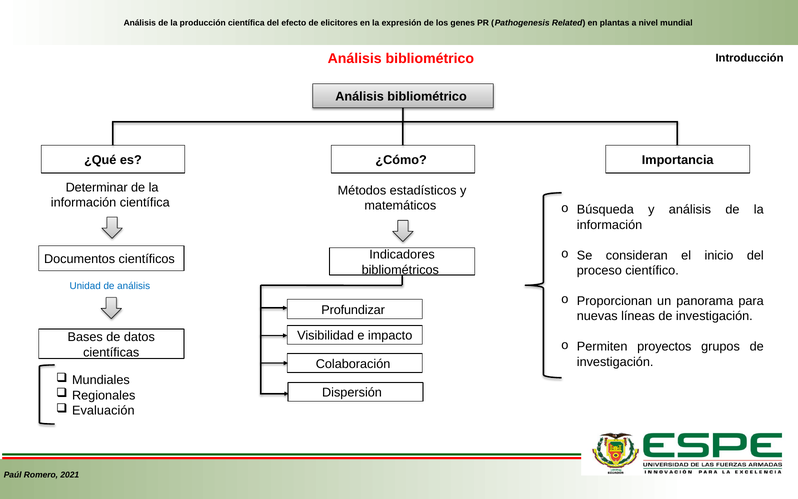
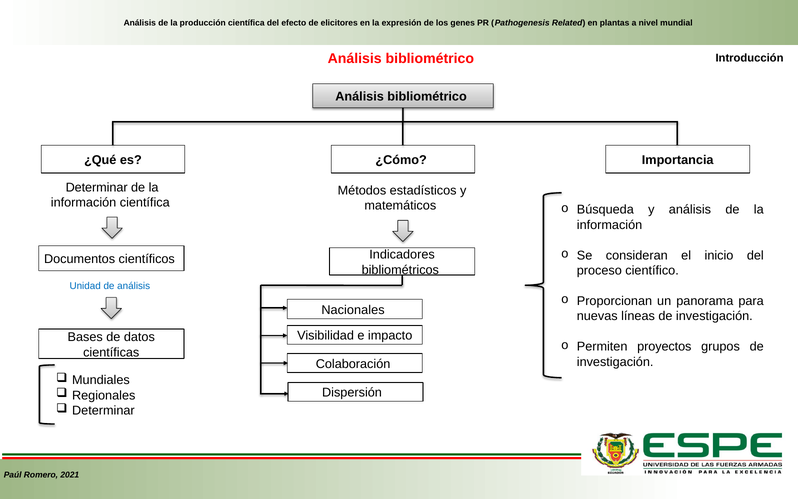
Profundizar: Profundizar -> Nacionales
Evaluación at (103, 410): Evaluación -> Determinar
